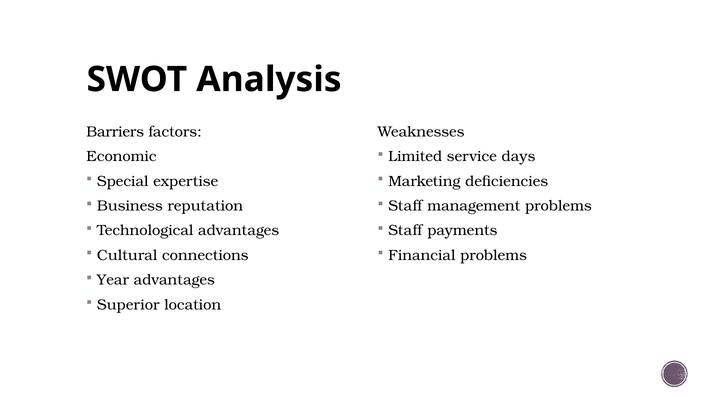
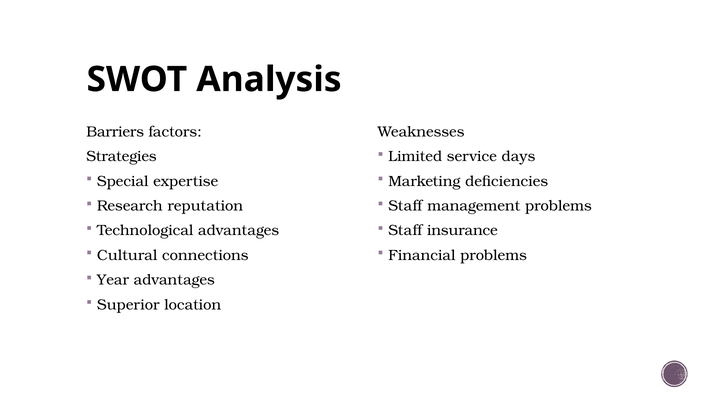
Economic: Economic -> Strategies
Business: Business -> Research
payments: payments -> insurance
